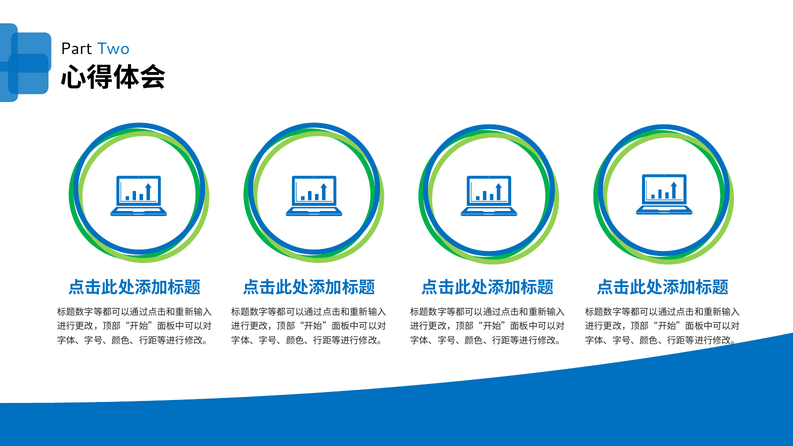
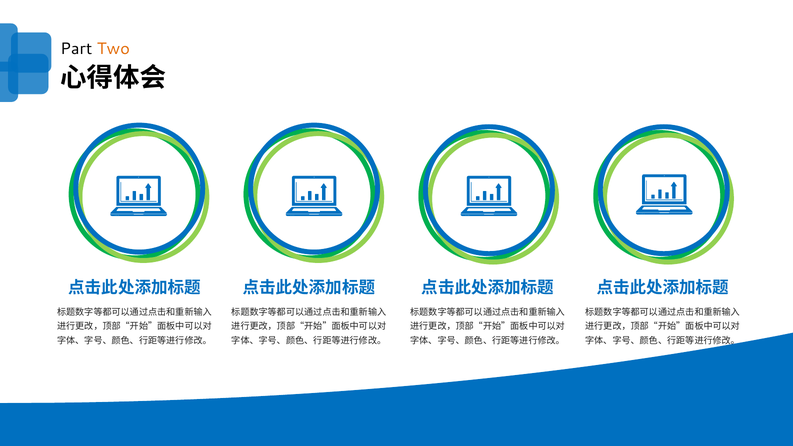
Two colour: blue -> orange
